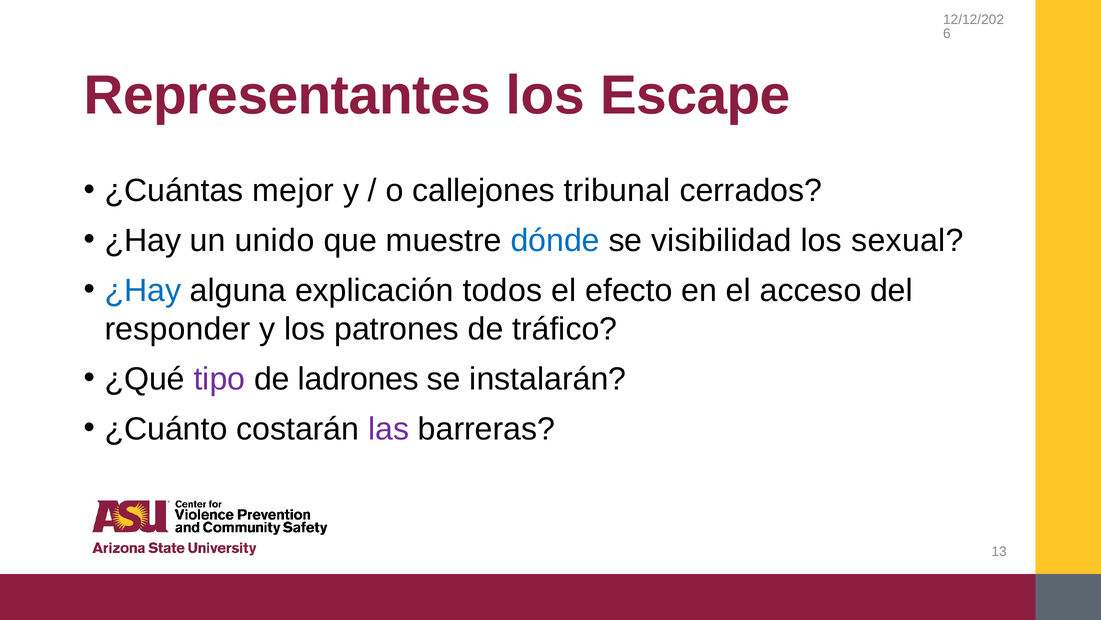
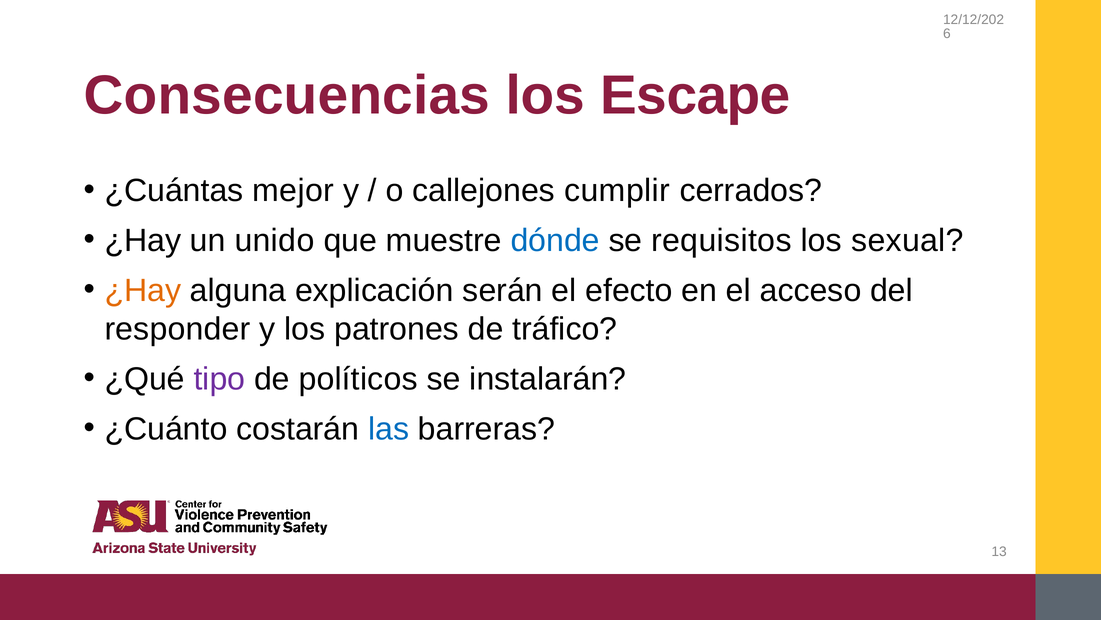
Representantes: Representantes -> Consecuencias
tribunal: tribunal -> cumplir
visibilidad: visibilidad -> requisitos
¿Hay at (143, 290) colour: blue -> orange
todos: todos -> serán
ladrones: ladrones -> políticos
las colour: purple -> blue
